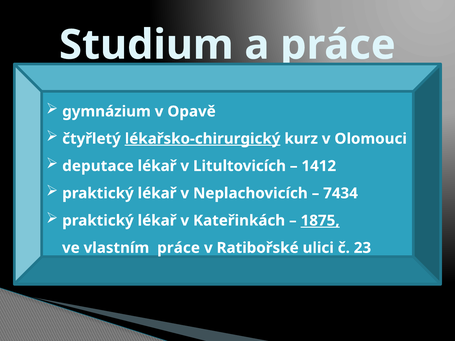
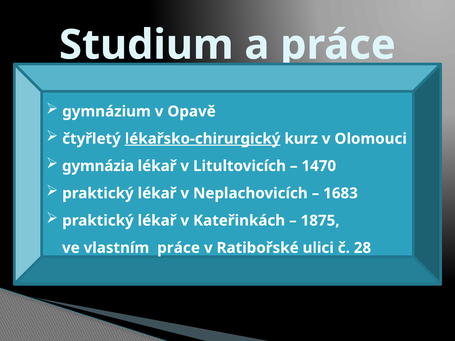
deputace: deputace -> gymnázia
1412: 1412 -> 1470
7434: 7434 -> 1683
1875 underline: present -> none
23: 23 -> 28
